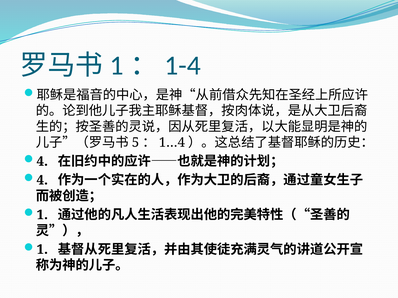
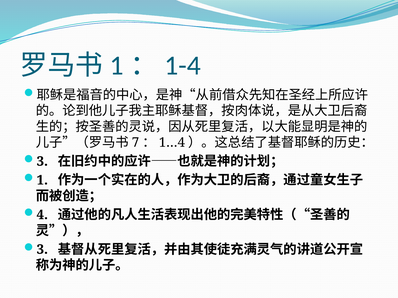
5: 5 -> 7
4 at (42, 162): 4 -> 3
4 at (42, 180): 4 -> 1
1 at (42, 215): 1 -> 4
1 at (42, 250): 1 -> 3
